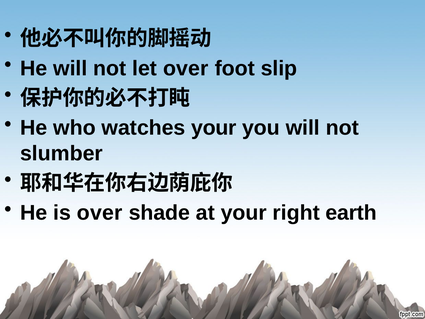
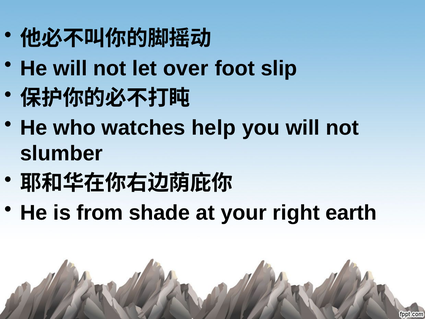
watches your: your -> help
is over: over -> from
